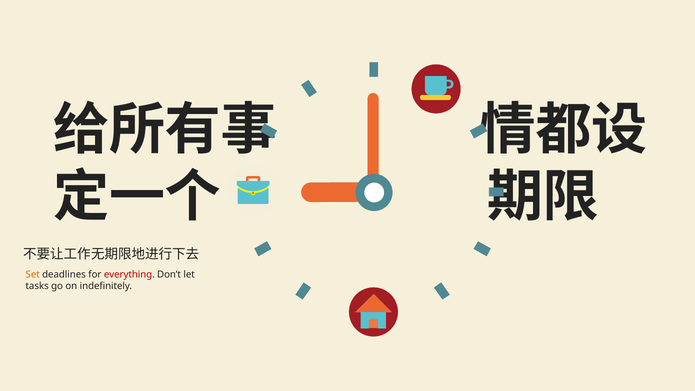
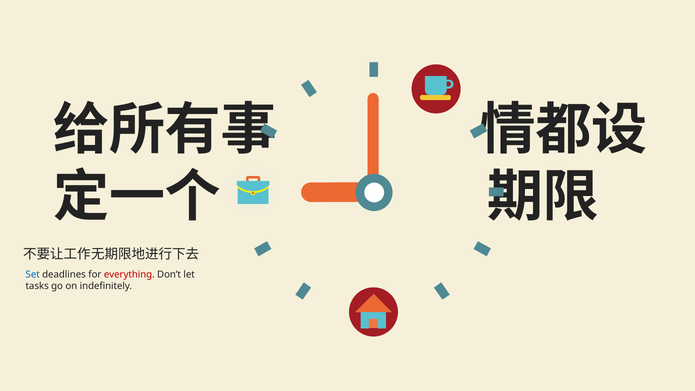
Set colour: orange -> blue
